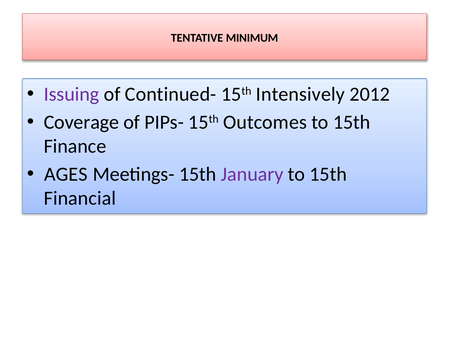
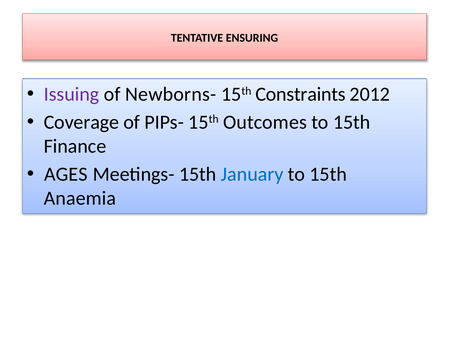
MINIMUM: MINIMUM -> ENSURING
Continued-: Continued- -> Newborns-
Intensively: Intensively -> Constraints
January colour: purple -> blue
Financial: Financial -> Anaemia
